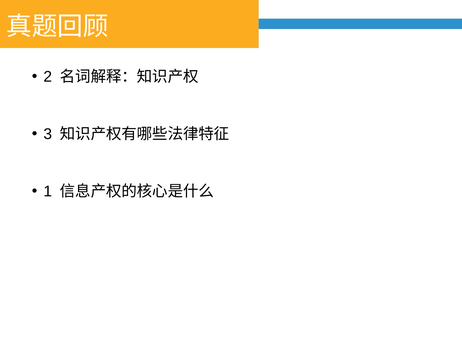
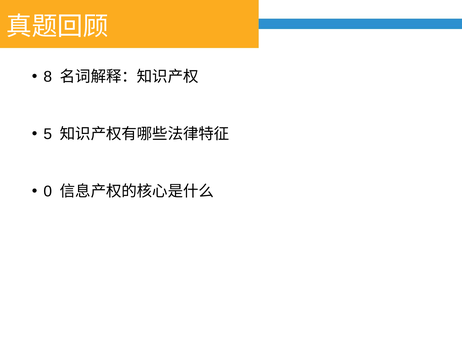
2: 2 -> 8
3: 3 -> 5
1: 1 -> 0
